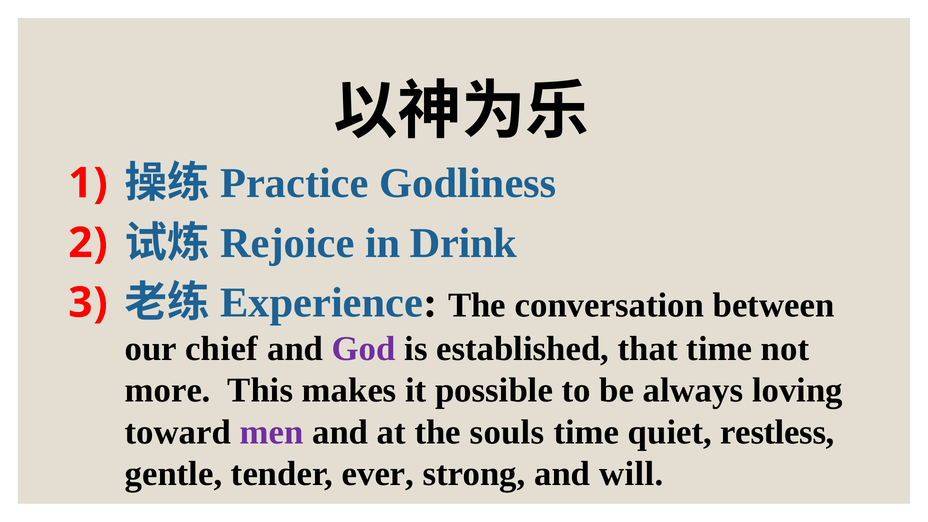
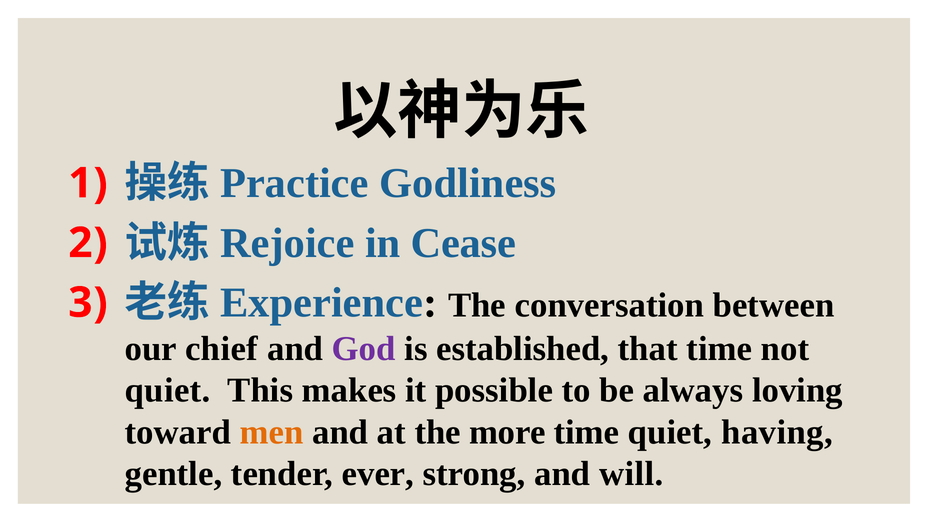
Drink: Drink -> Cease
more at (168, 390): more -> quiet
men colour: purple -> orange
souls: souls -> more
restless: restless -> having
